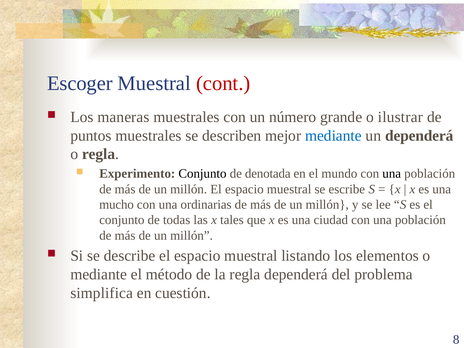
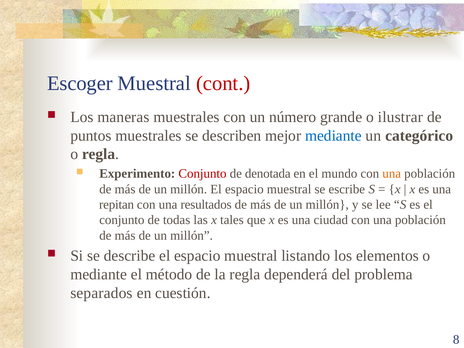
un dependerá: dependerá -> categórico
Conjunto at (202, 174) colour: black -> red
una at (392, 174) colour: black -> orange
mucho: mucho -> repitan
ordinarias: ordinarias -> resultados
simplifica: simplifica -> separados
